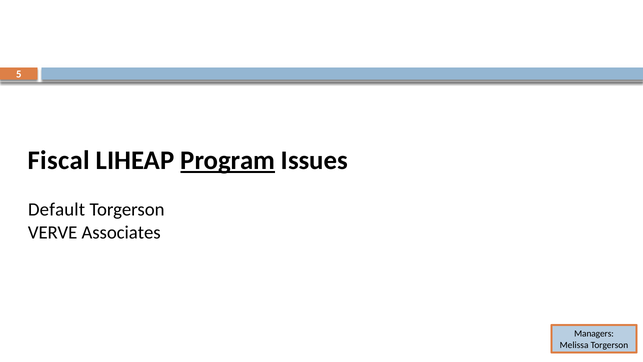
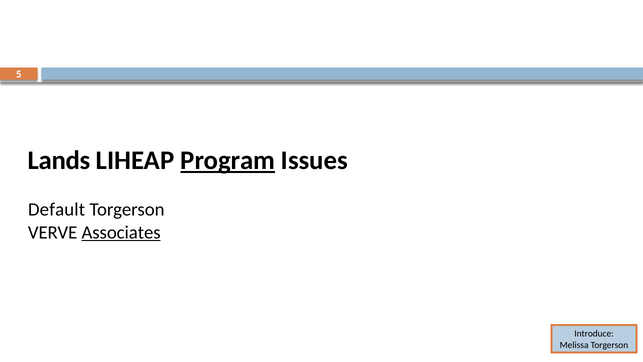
Fiscal: Fiscal -> Lands
Associates underline: none -> present
Managers: Managers -> Introduce
